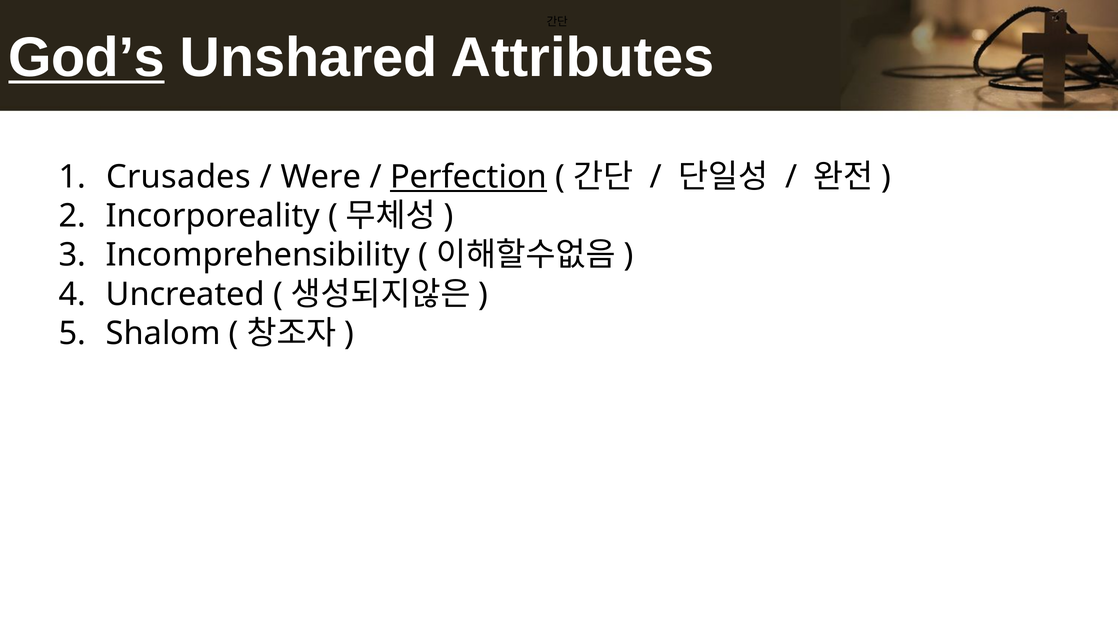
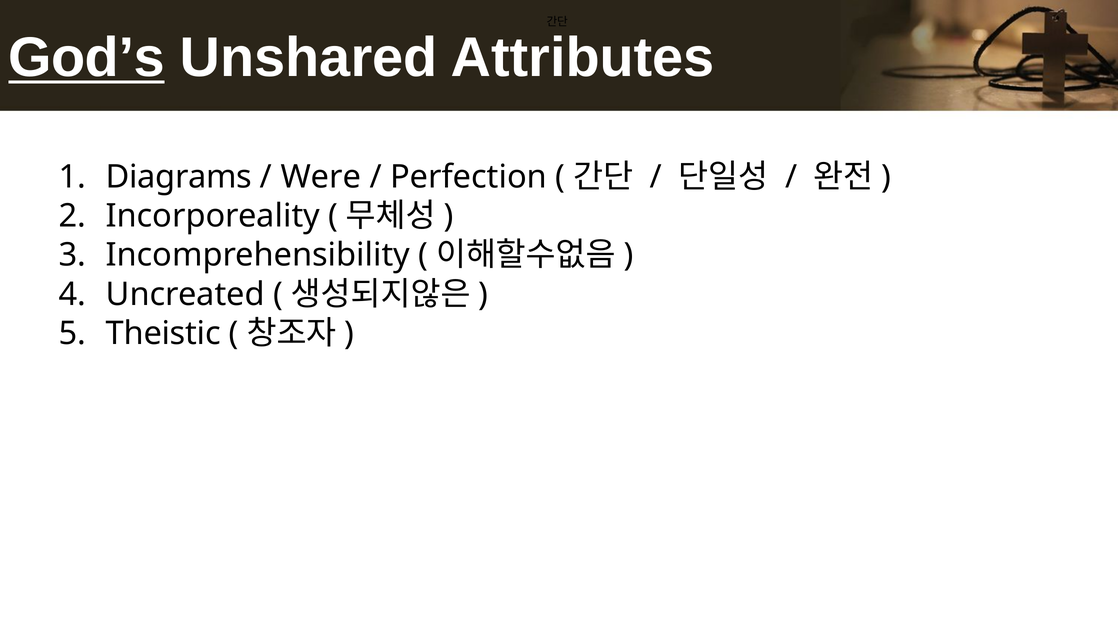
Crusades: Crusades -> Diagrams
Perfection underline: present -> none
Shalom: Shalom -> Theistic
